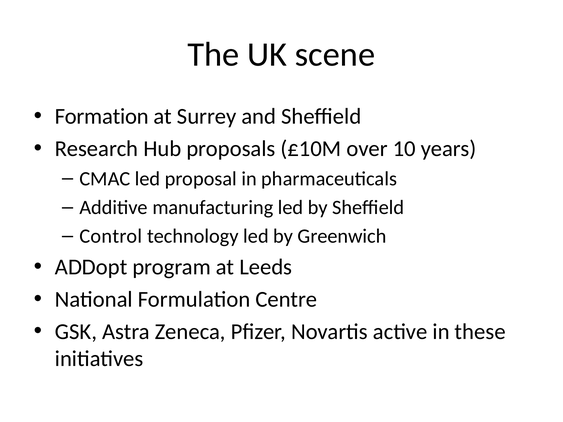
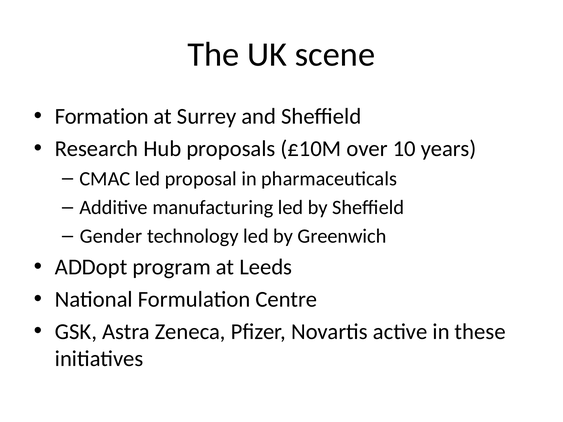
Control: Control -> Gender
